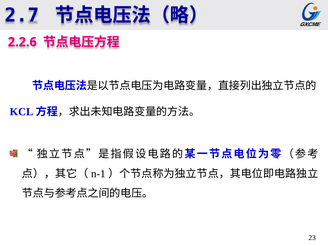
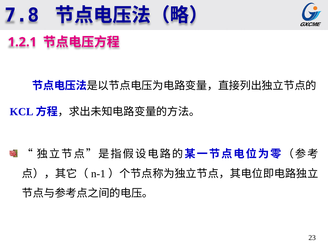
2.7: 2.7 -> 7.8
2.2.6: 2.2.6 -> 1.2.1
